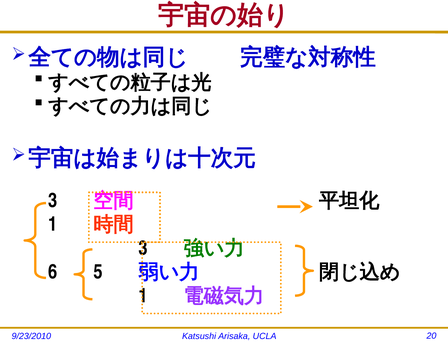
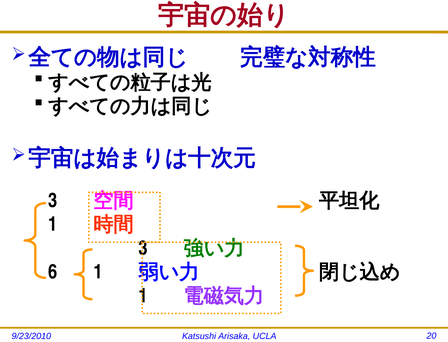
6 5: 5 -> 1
